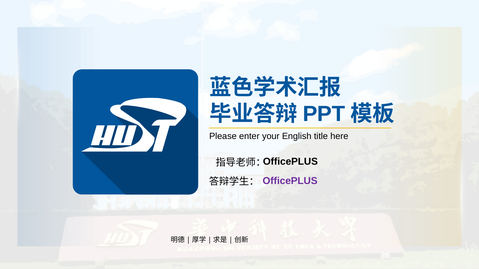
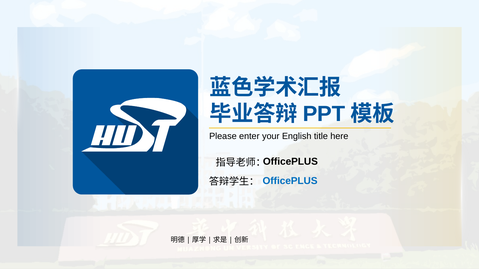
OfficePLUS at (290, 181) colour: purple -> blue
